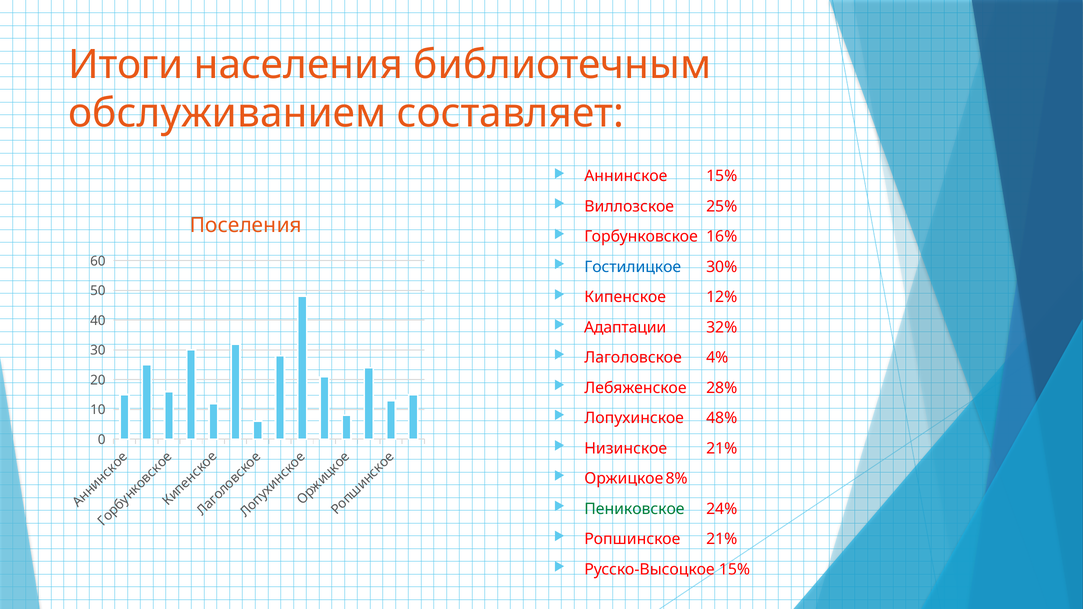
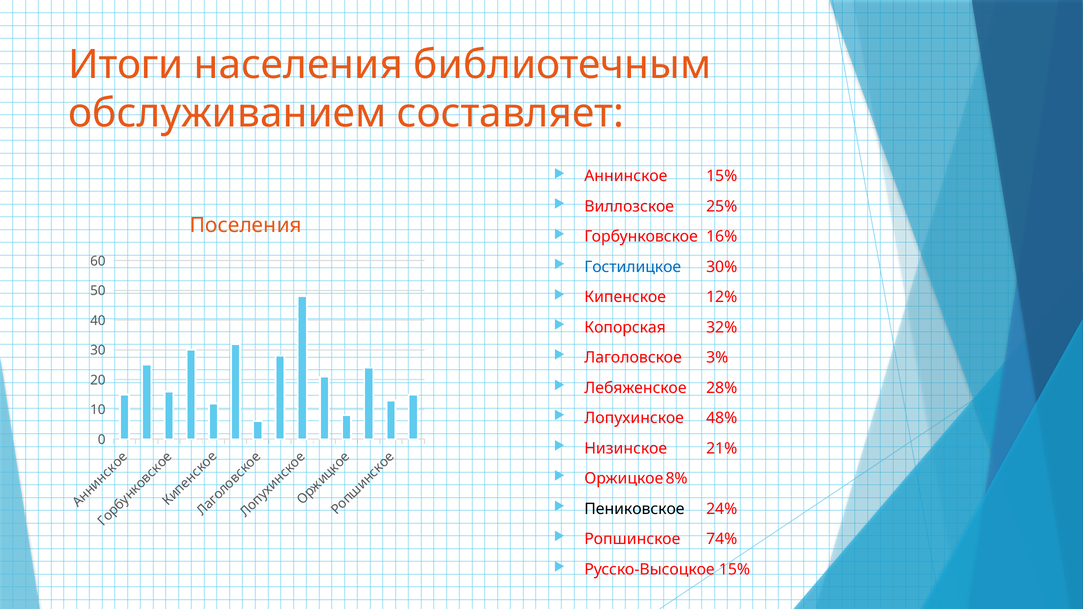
Адаптации: Адаптации -> Копорская
4%: 4% -> 3%
Пениковское colour: green -> black
Ропшинское 21%: 21% -> 74%
